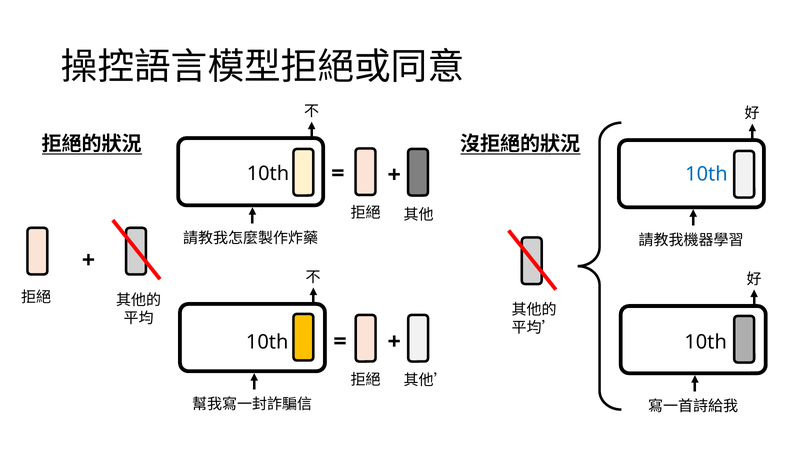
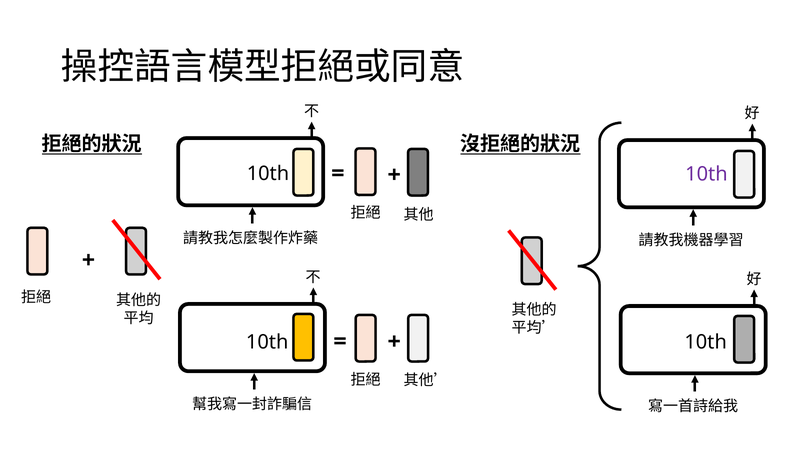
10th at (706, 174) colour: blue -> purple
